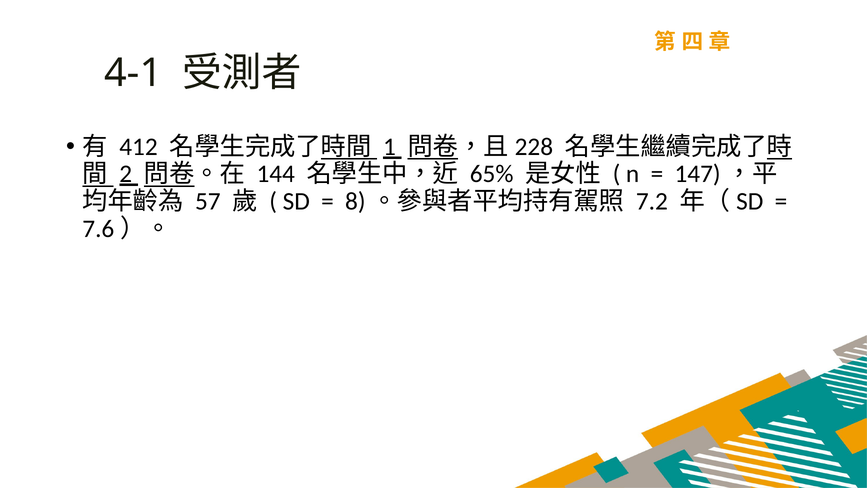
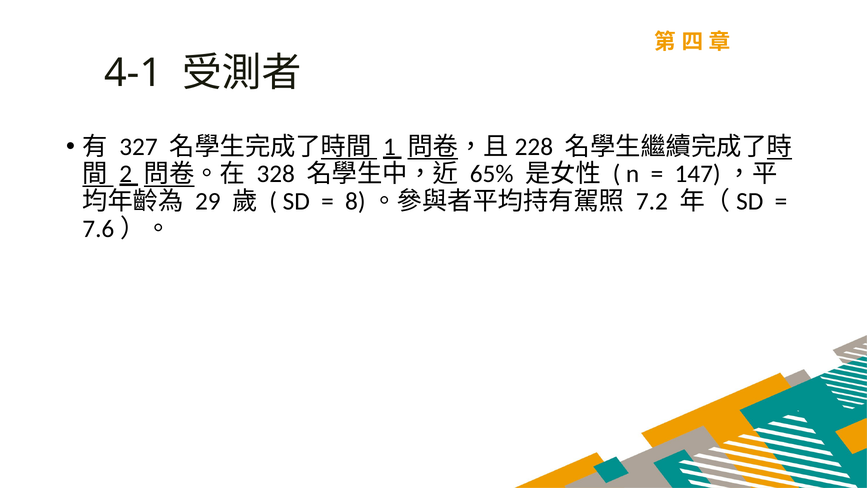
412: 412 -> 327
144: 144 -> 328
57: 57 -> 29
